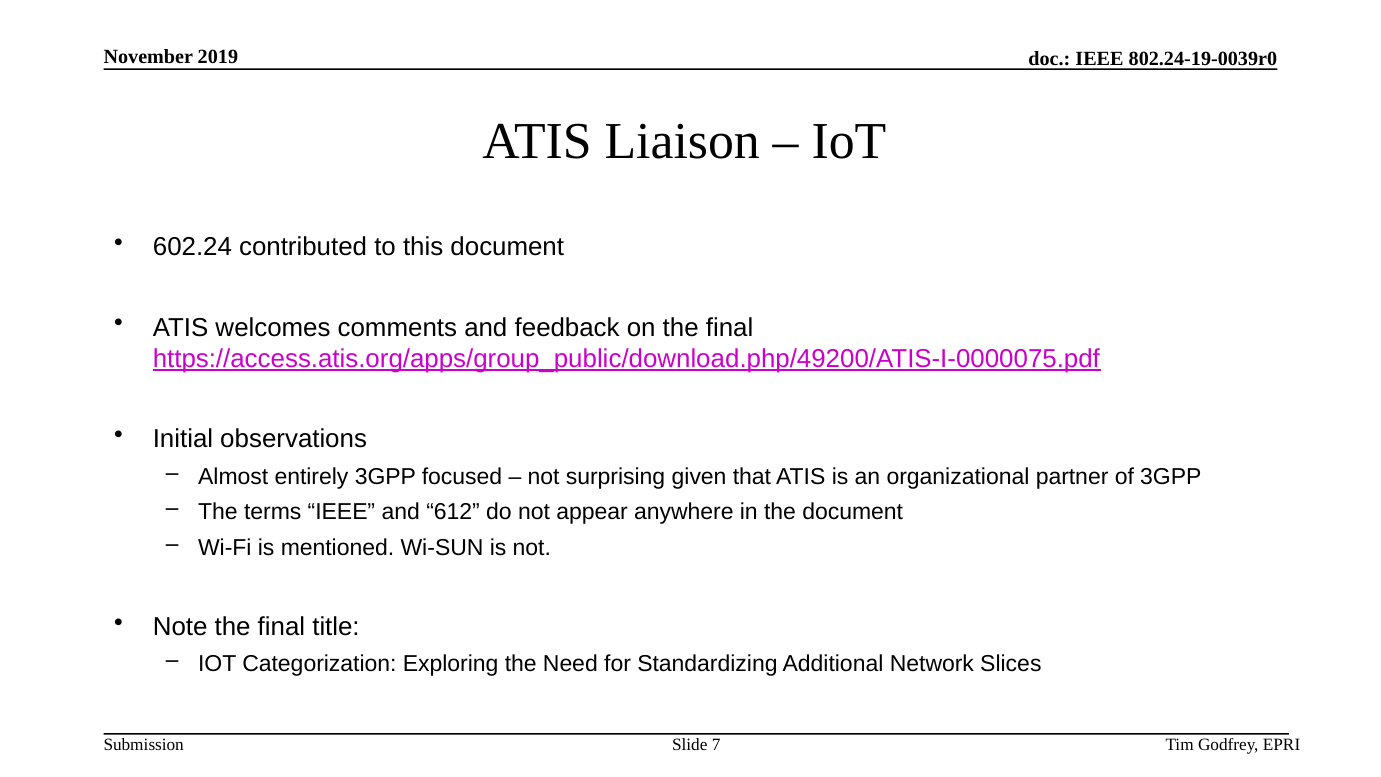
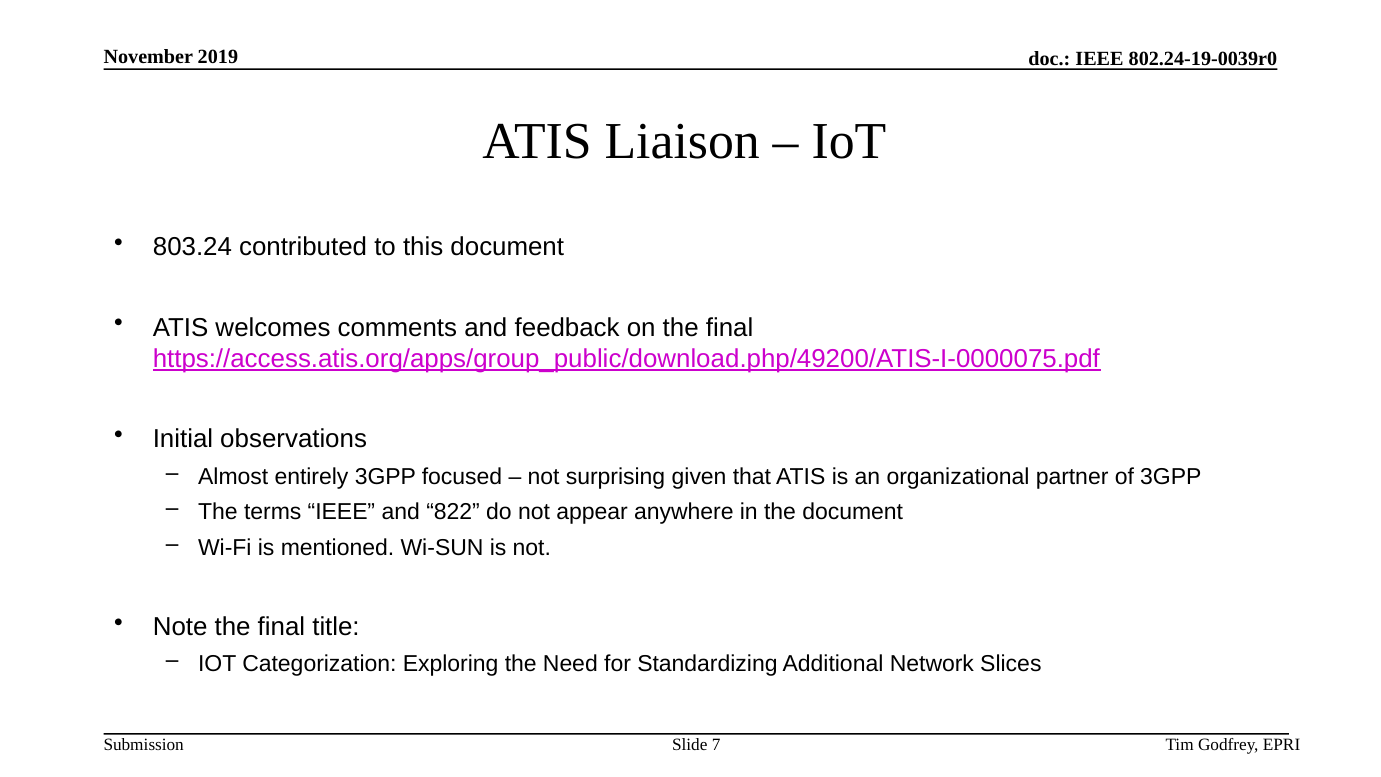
602.24: 602.24 -> 803.24
612: 612 -> 822
